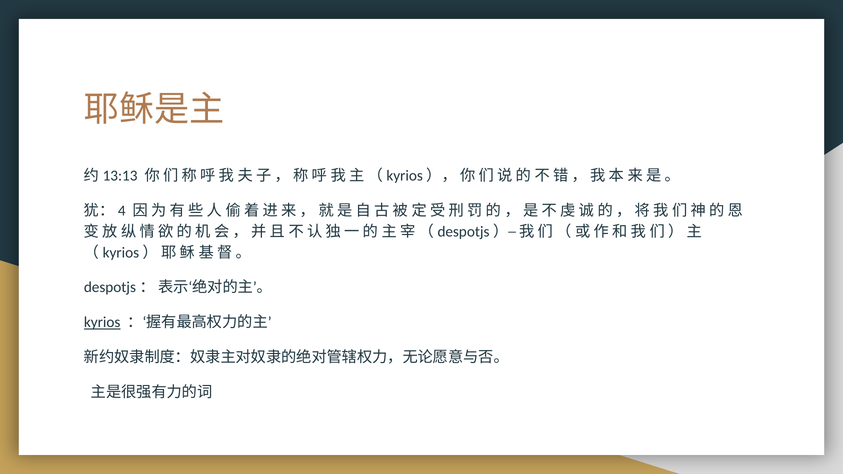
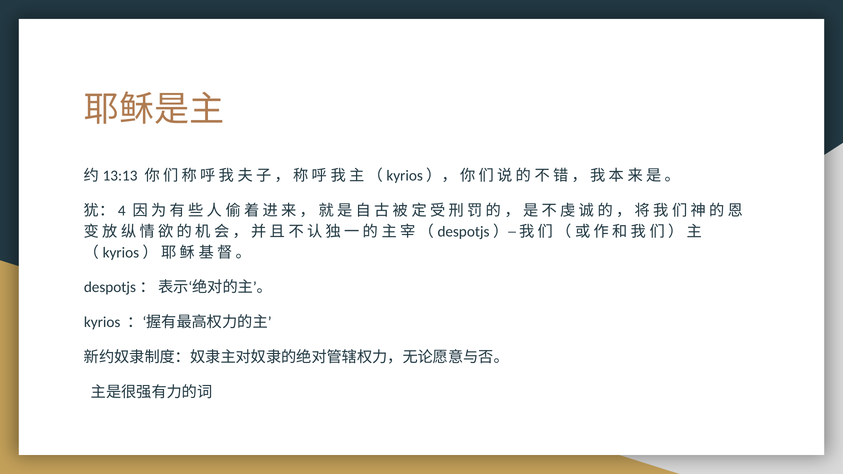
kyrios underline: present -> none
